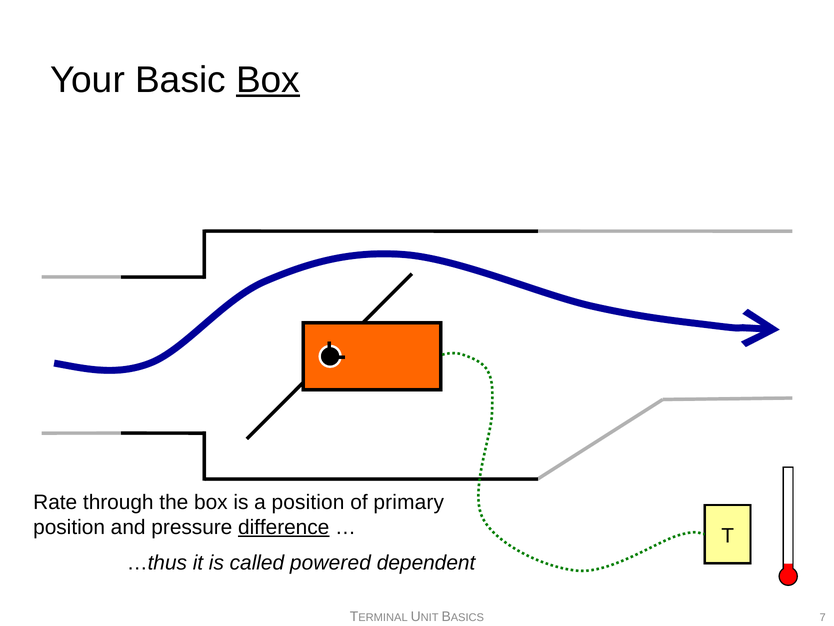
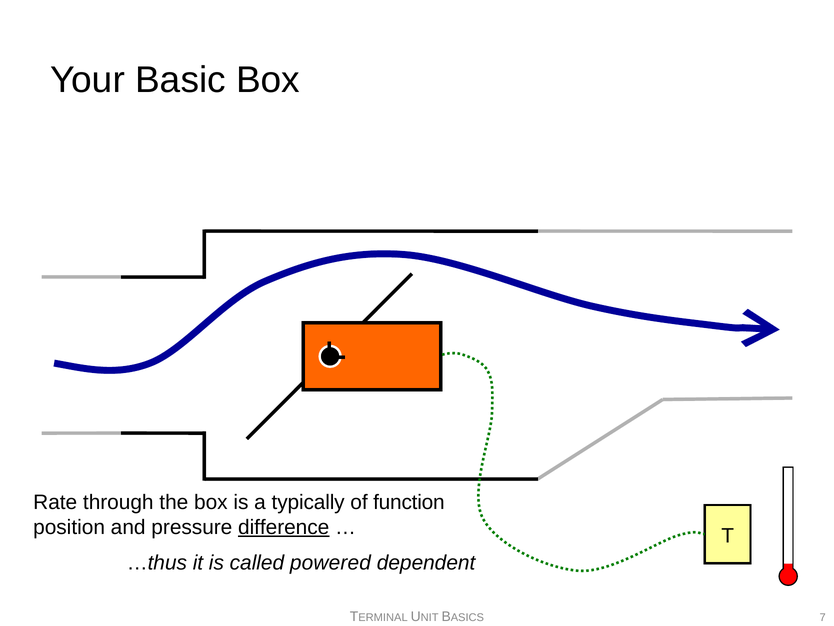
Box at (268, 80) underline: present -> none
a position: position -> typically
primary: primary -> function
